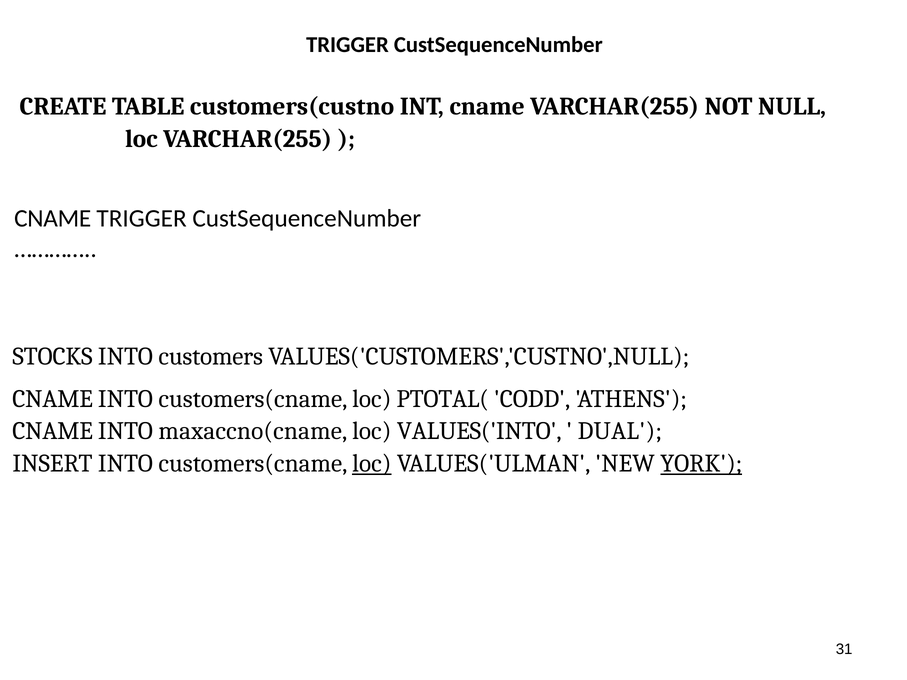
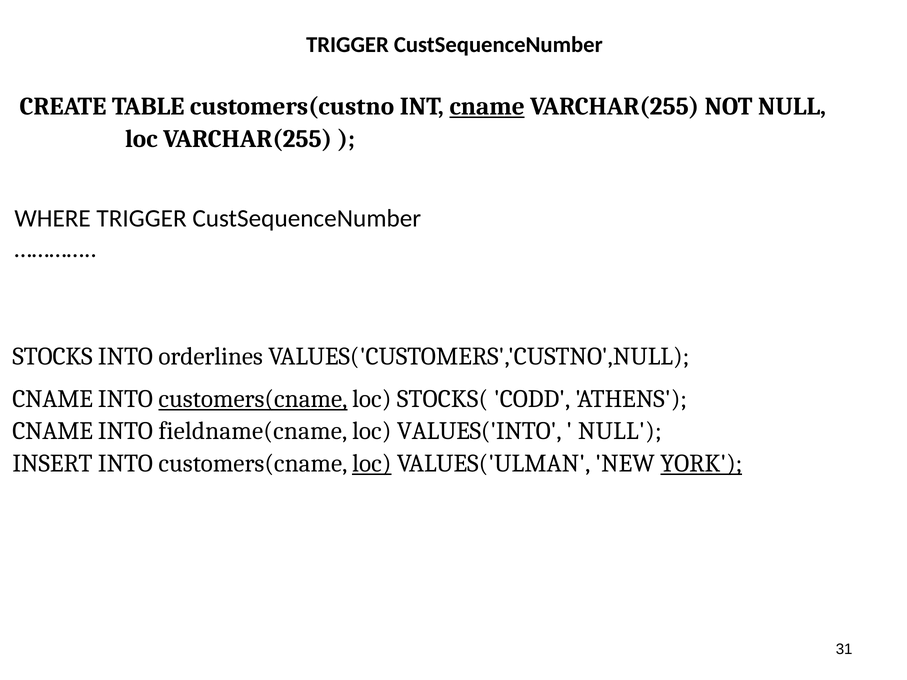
cname at (487, 106) underline: none -> present
CNAME at (53, 219): CNAME -> WHERE
customers: customers -> orderlines
customers(cname at (253, 399) underline: none -> present
PTOTAL(: PTOTAL( -> STOCKS(
maxaccno(cname: maxaccno(cname -> fieldname(cname
DUAL at (620, 431): DUAL -> NULL
